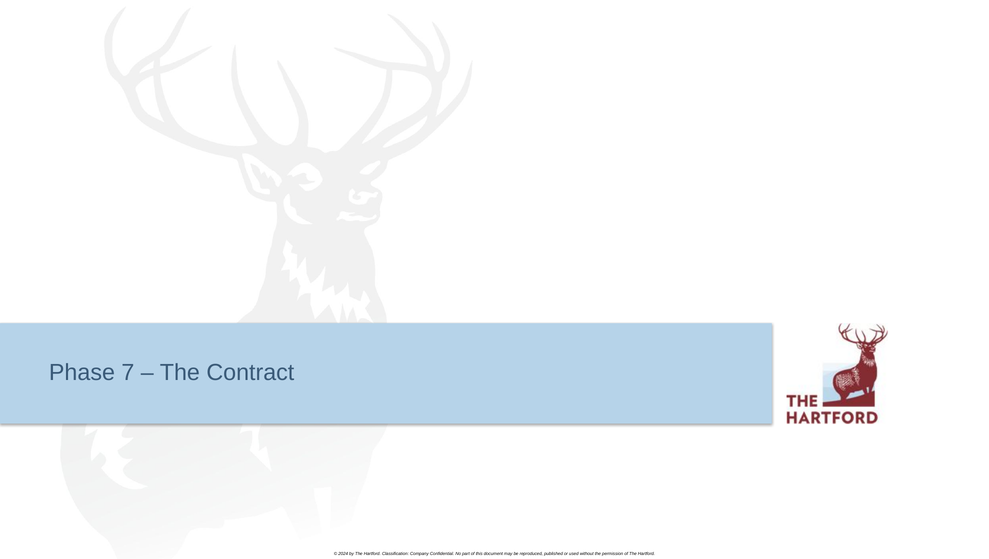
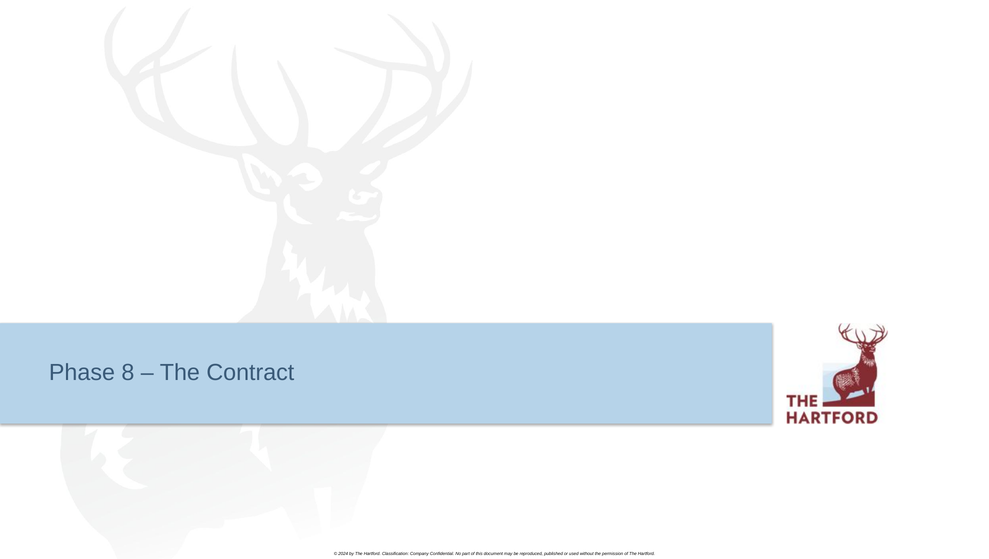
7: 7 -> 8
